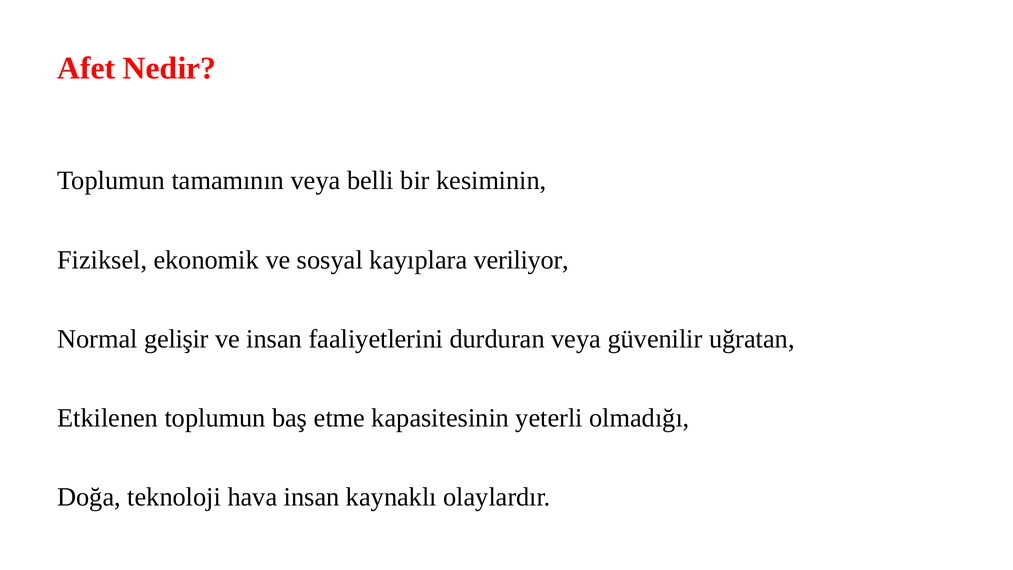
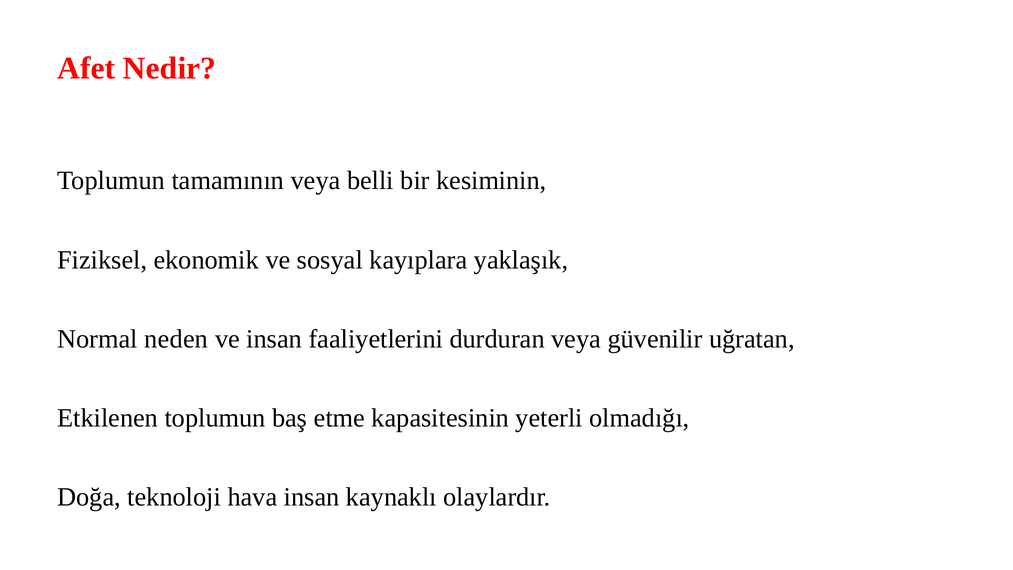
veriliyor: veriliyor -> yaklaşık
gelişir: gelişir -> neden
